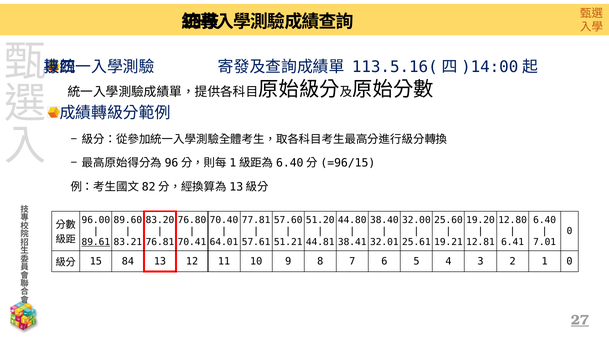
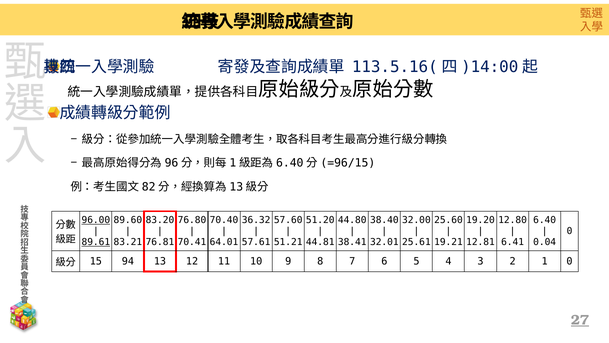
96.00 underline: none -> present
77.81: 77.81 -> 36.32
7.01: 7.01 -> 0.04
84: 84 -> 94
